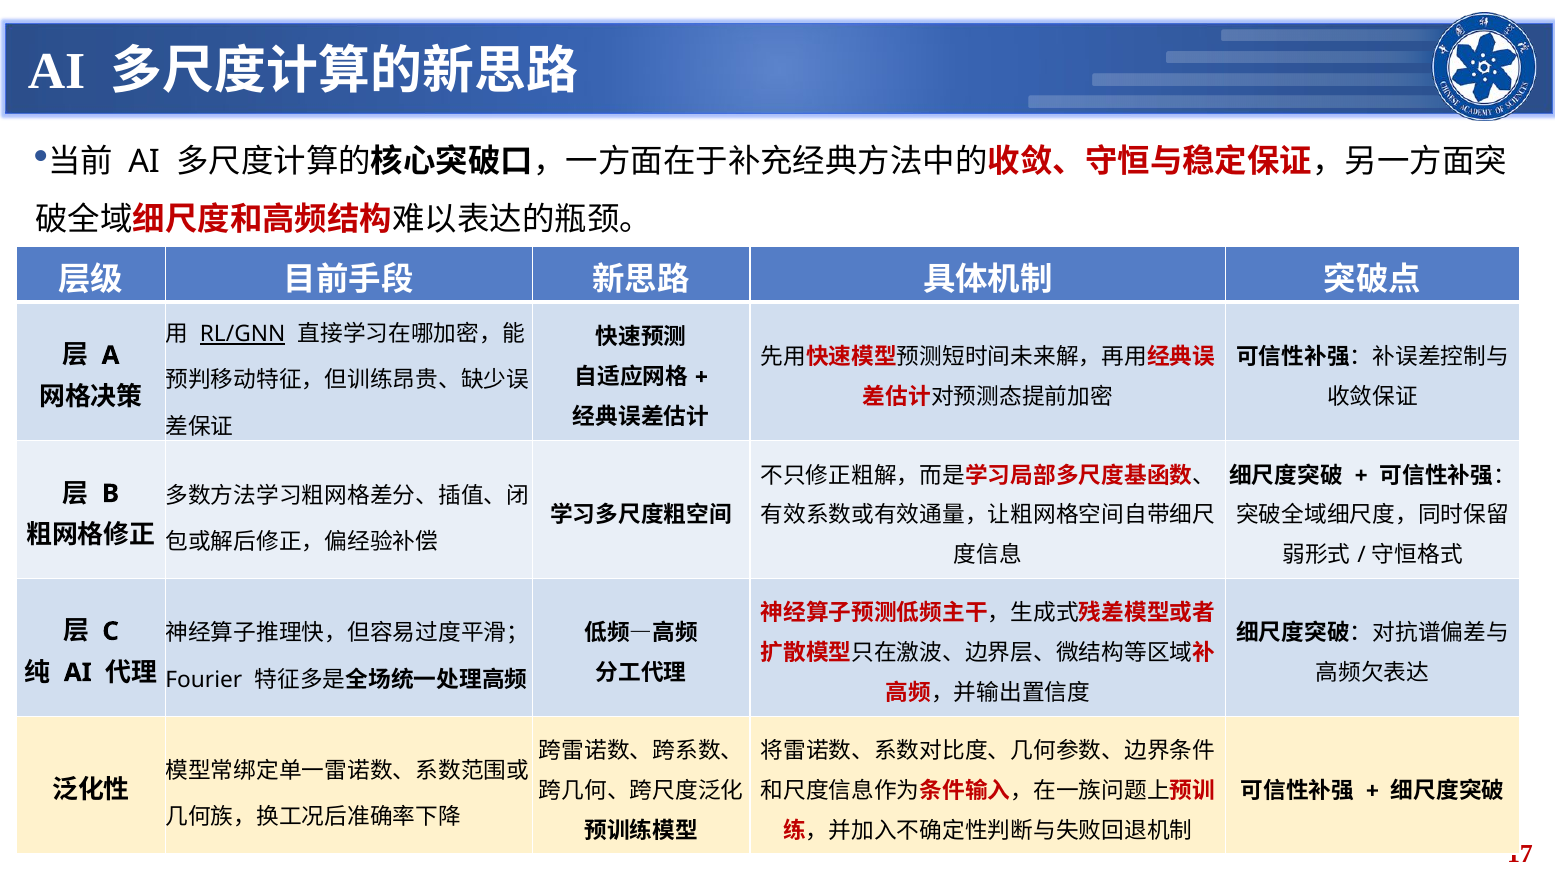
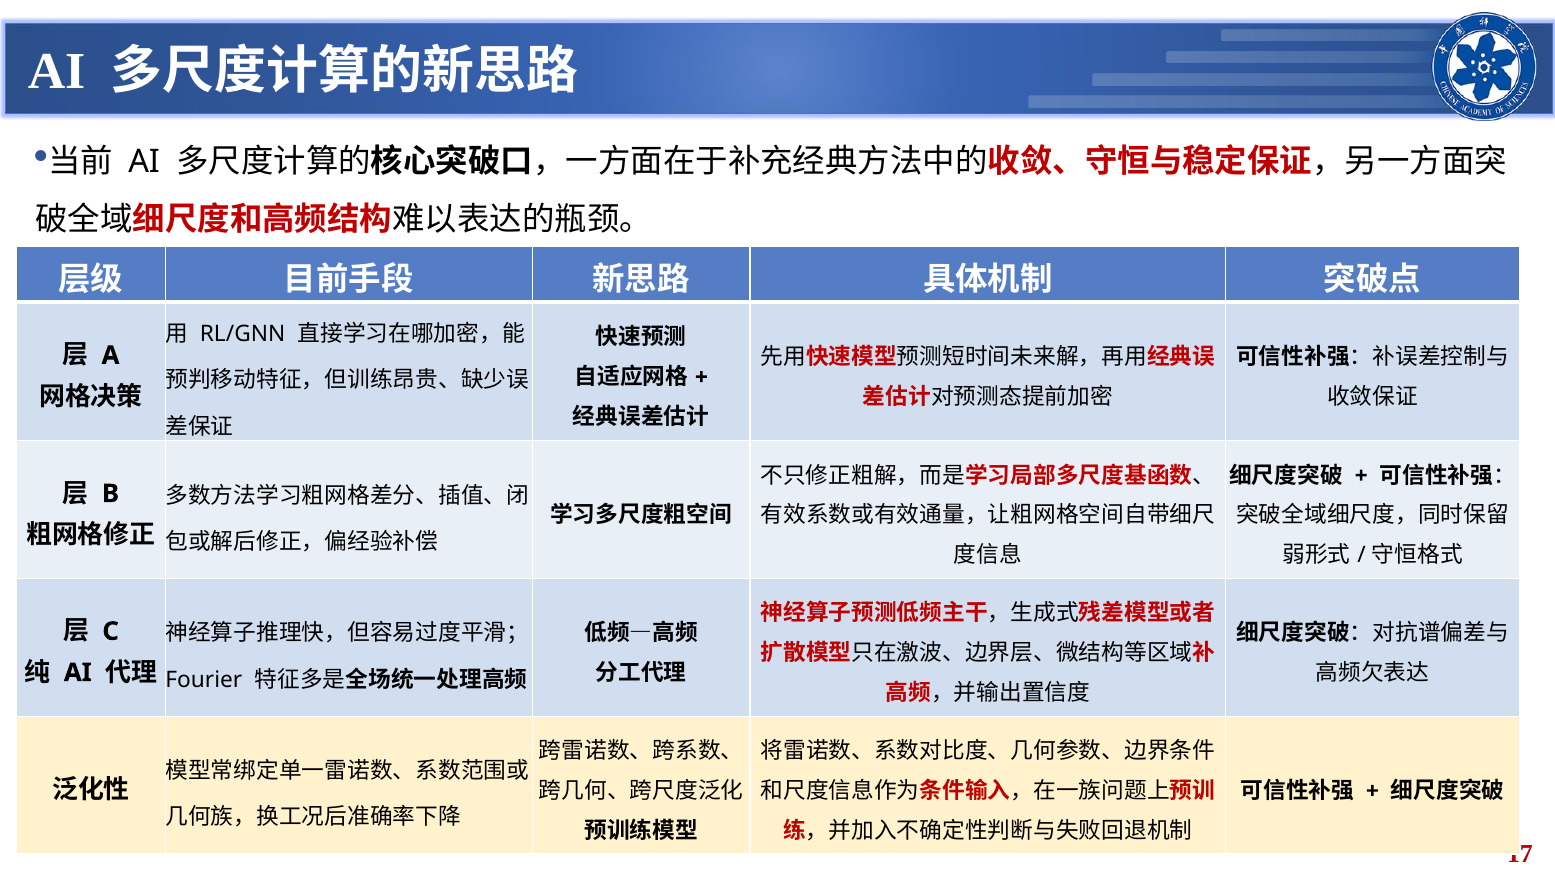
RL/GNN underline: present -> none
